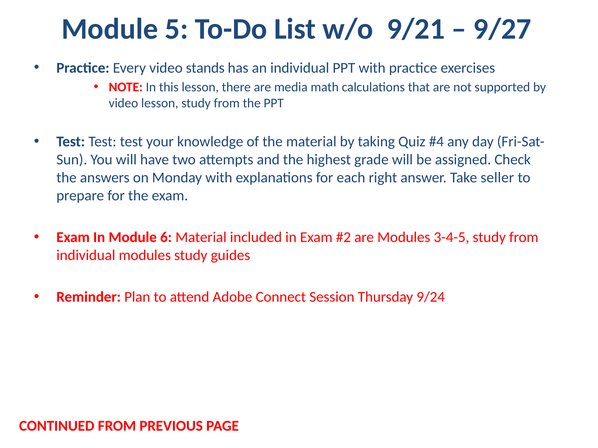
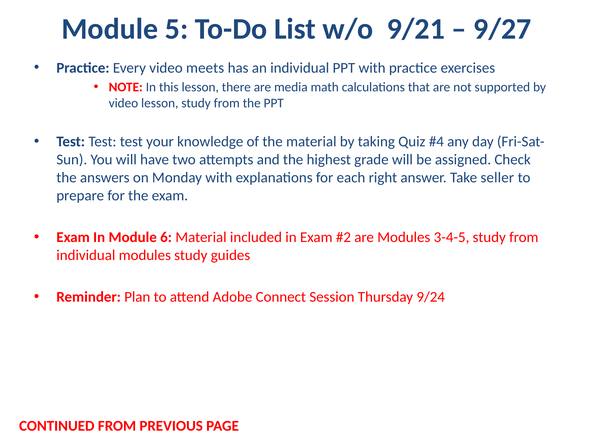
stands: stands -> meets
